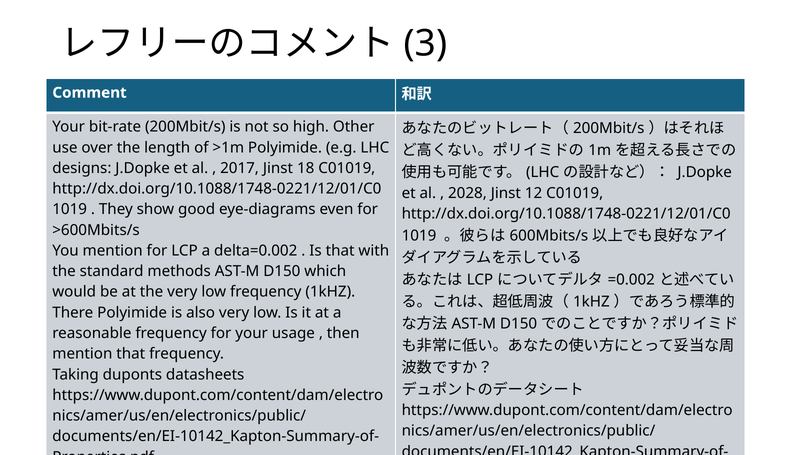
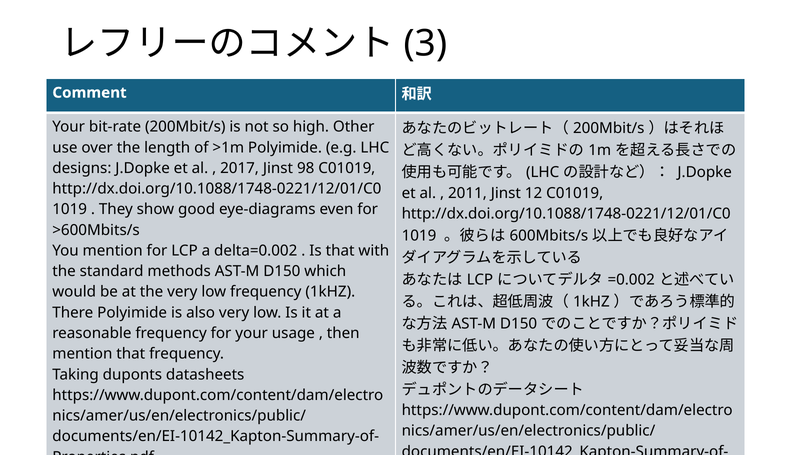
18: 18 -> 98
2028: 2028 -> 2011
